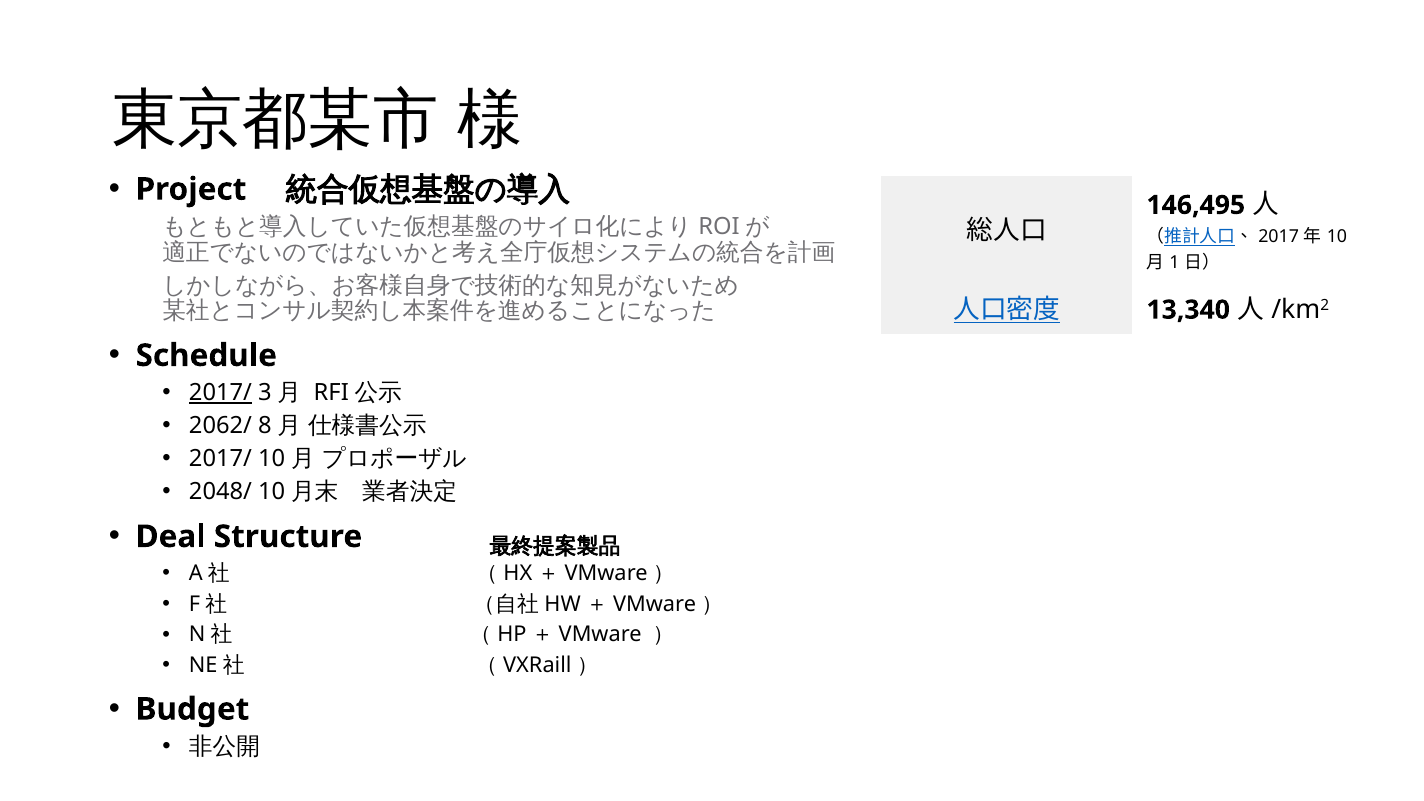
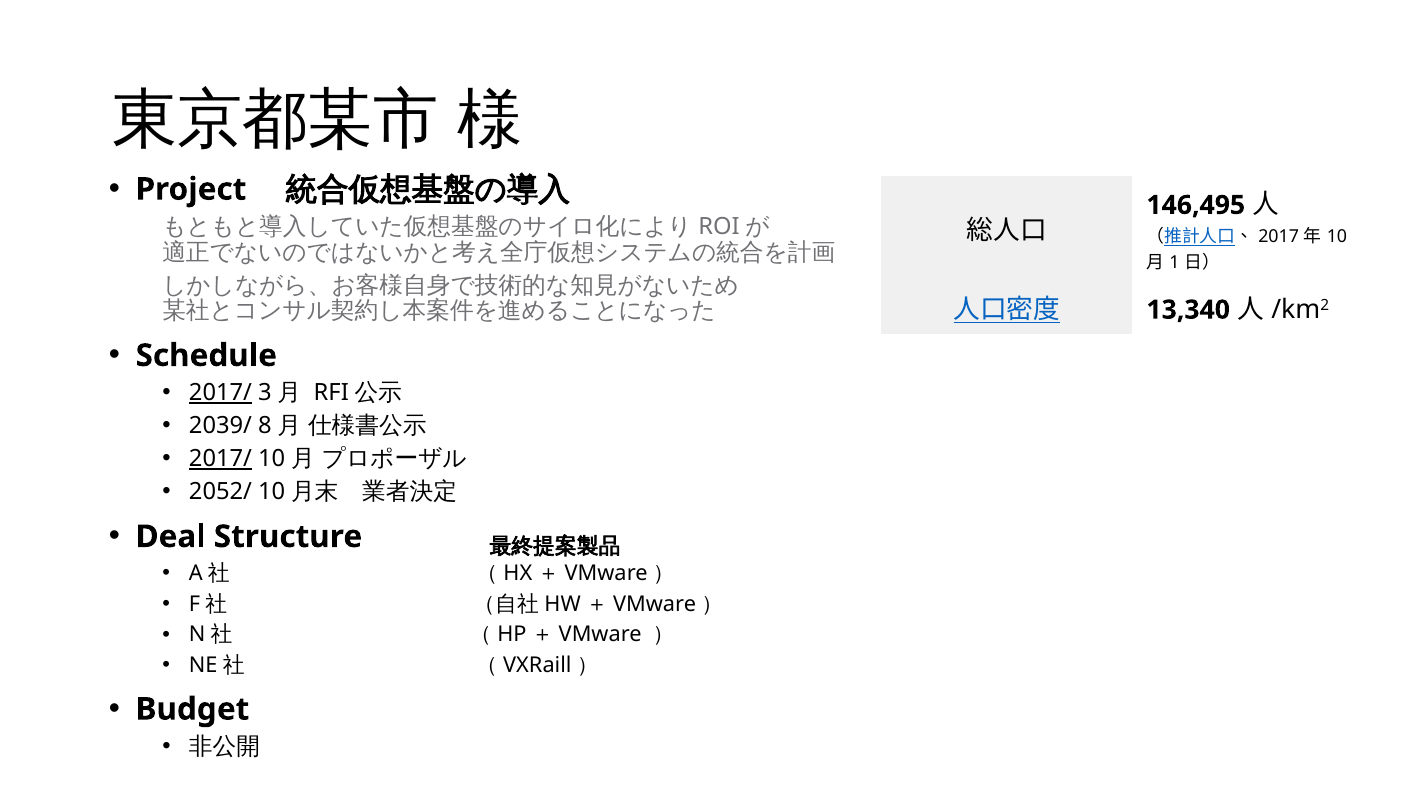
2062/: 2062/ -> 2039/
2017/ at (220, 459) underline: none -> present
2048/: 2048/ -> 2052/
